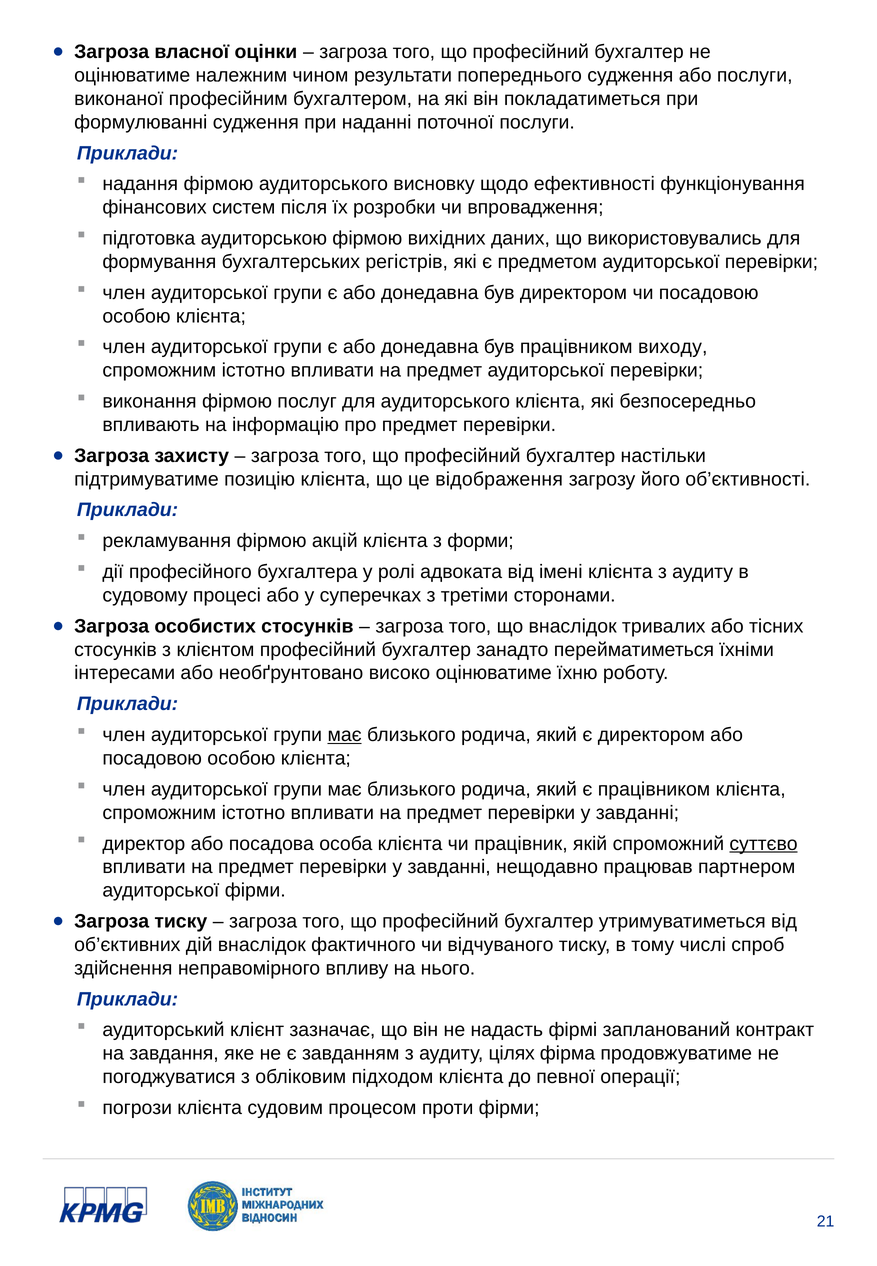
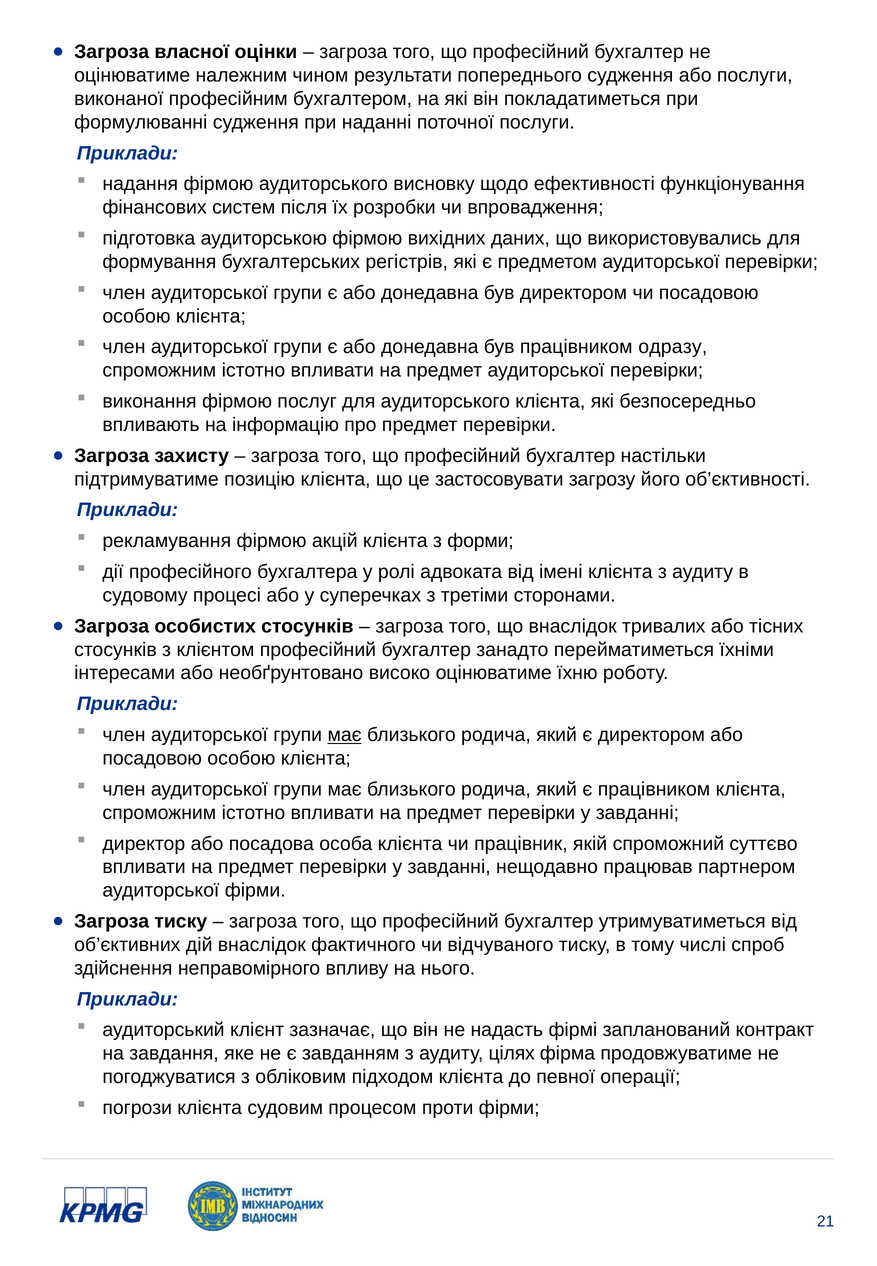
виходу: виходу -> одразу
відображення: відображення -> застосовувати
суттєво underline: present -> none
